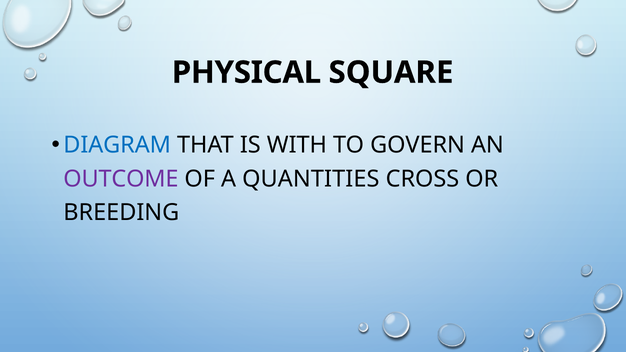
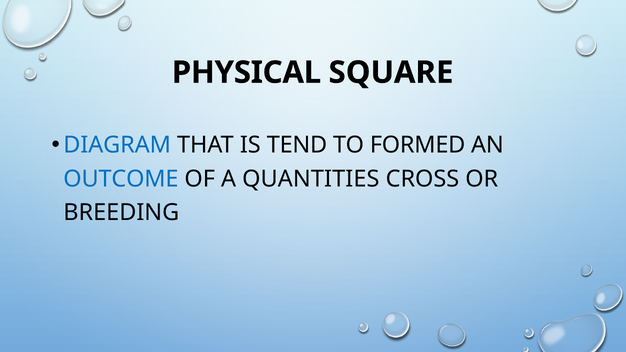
WITH: WITH -> TEND
GOVERN: GOVERN -> FORMED
OUTCOME colour: purple -> blue
